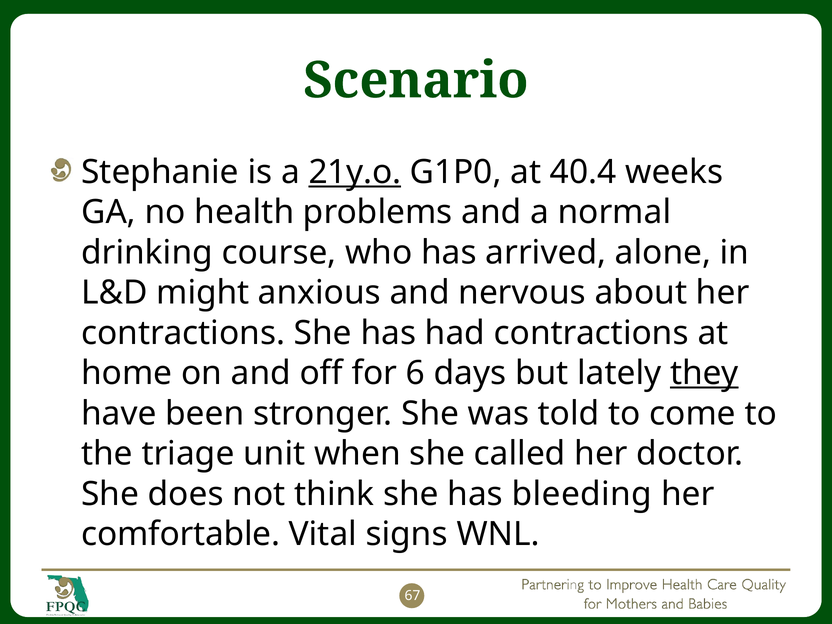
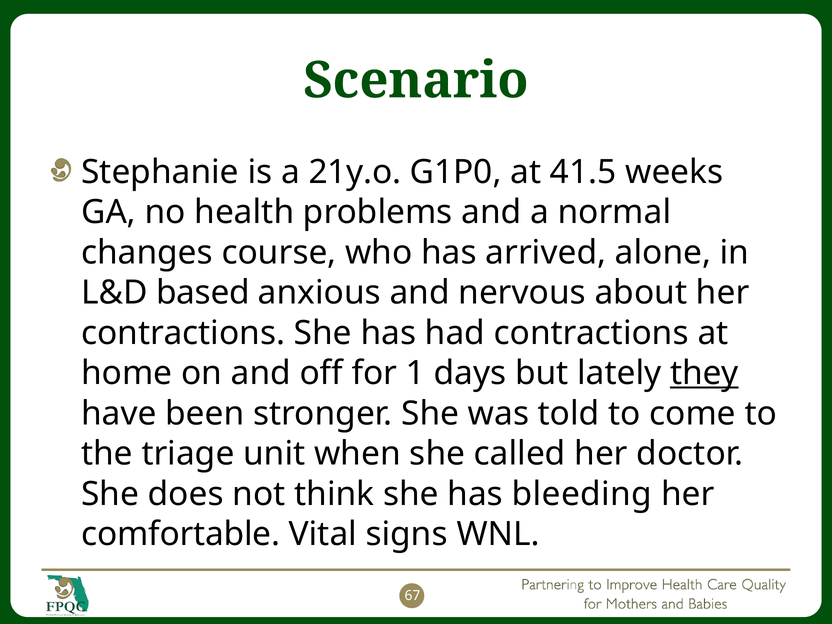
21y.o underline: present -> none
40.4: 40.4 -> 41.5
drinking: drinking -> changes
might: might -> based
6: 6 -> 1
